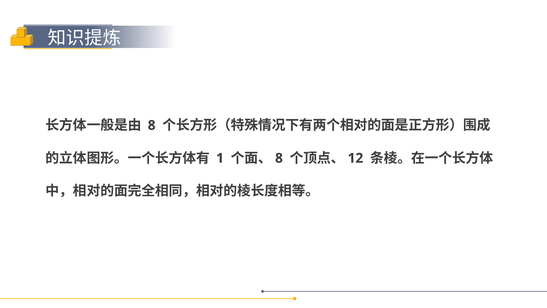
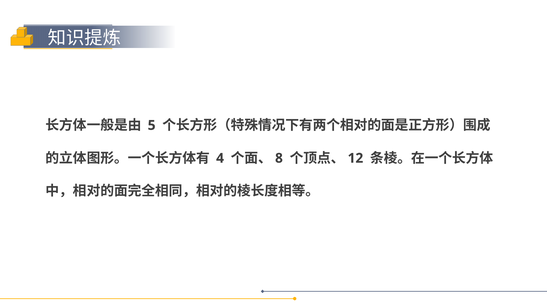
8 at (152, 125): 8 -> 5
1: 1 -> 4
